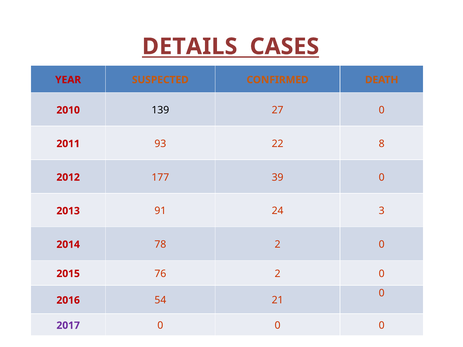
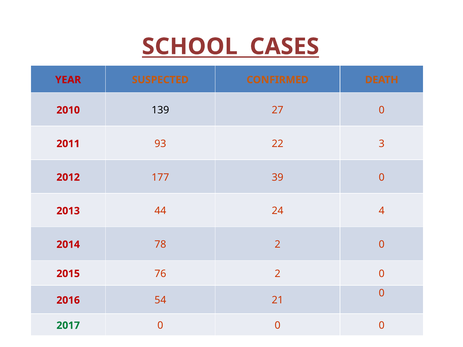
DETAILS: DETAILS -> SCHOOL
8: 8 -> 3
91: 91 -> 44
3: 3 -> 4
2017 colour: purple -> green
